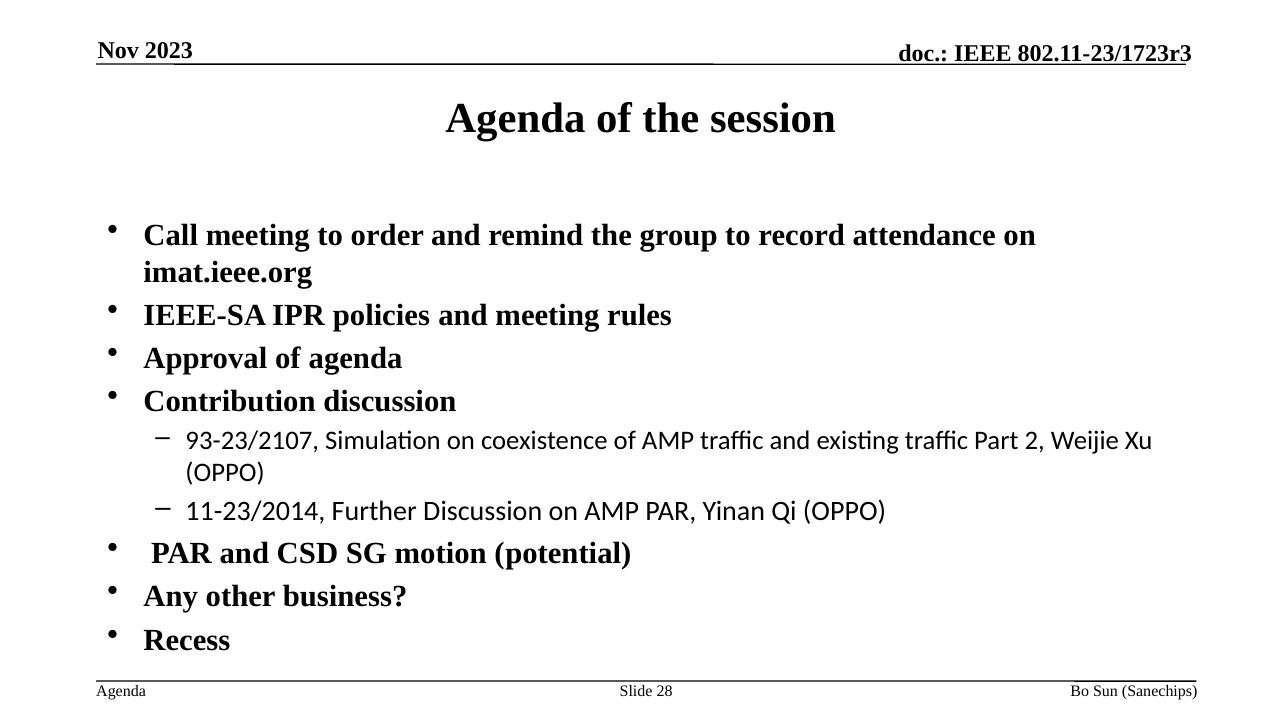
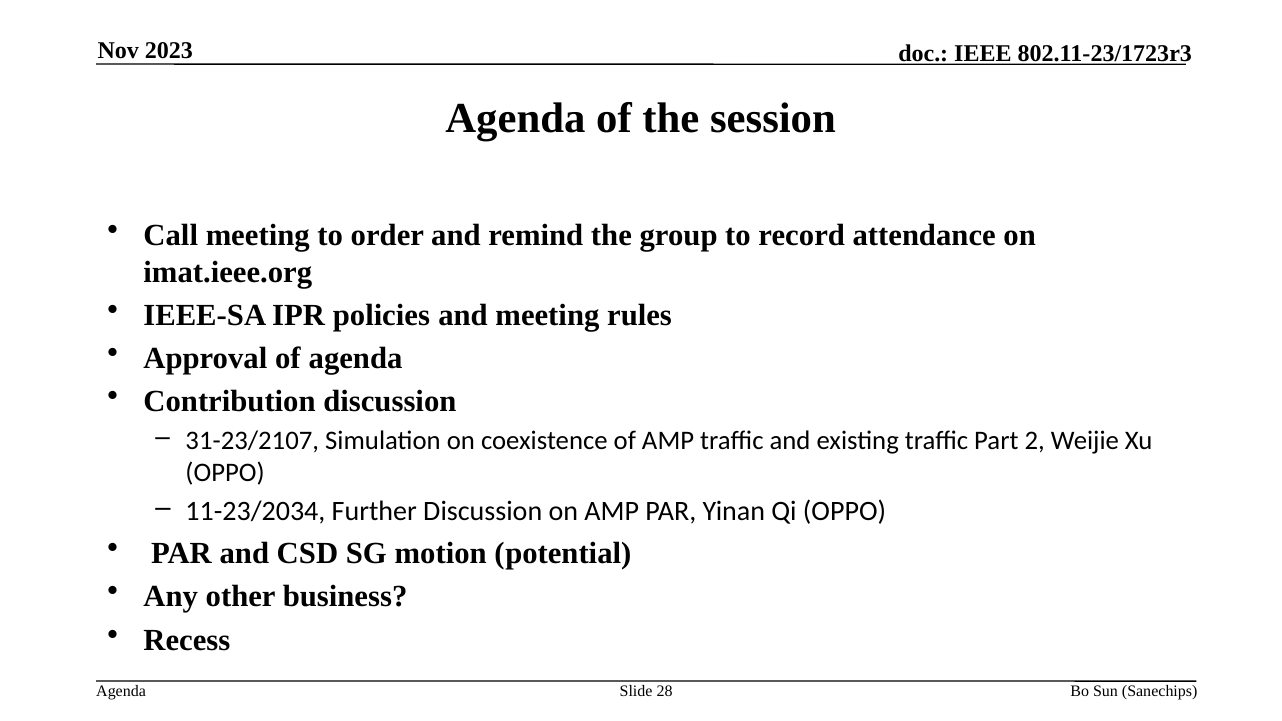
93-23/2107: 93-23/2107 -> 31-23/2107
11-23/2014: 11-23/2014 -> 11-23/2034
